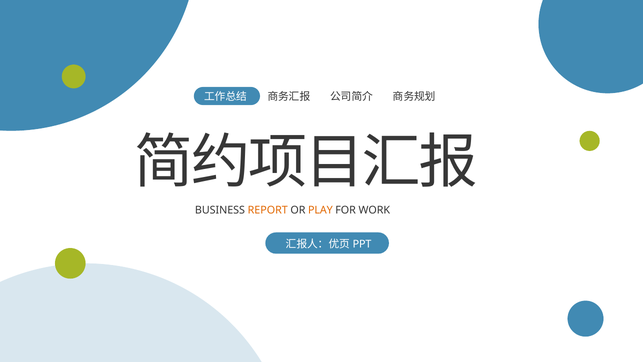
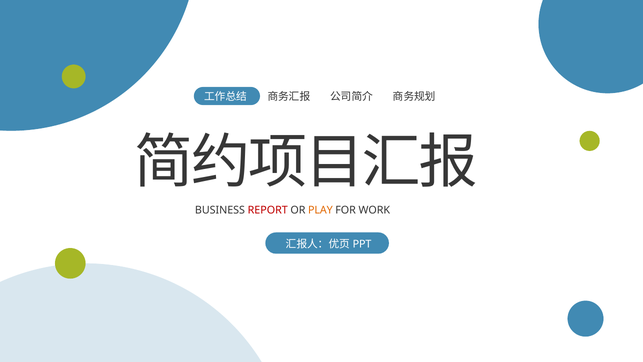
REPORT colour: orange -> red
